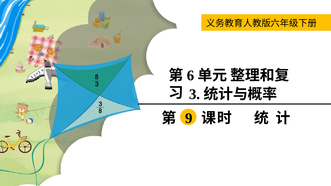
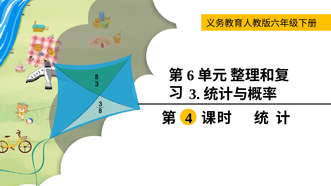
9: 9 -> 4
